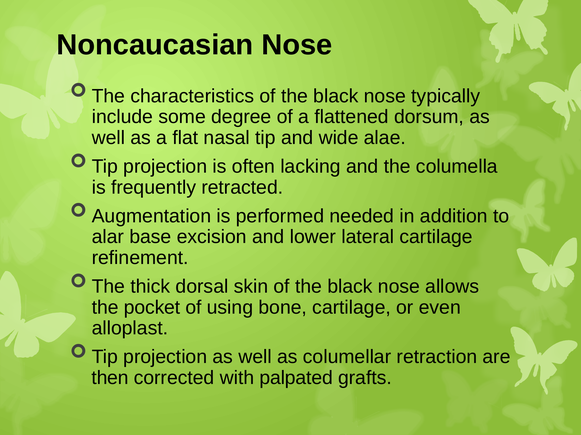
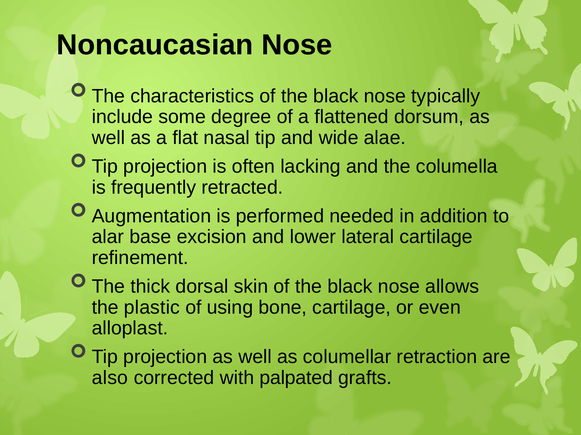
pocket: pocket -> plastic
then: then -> also
